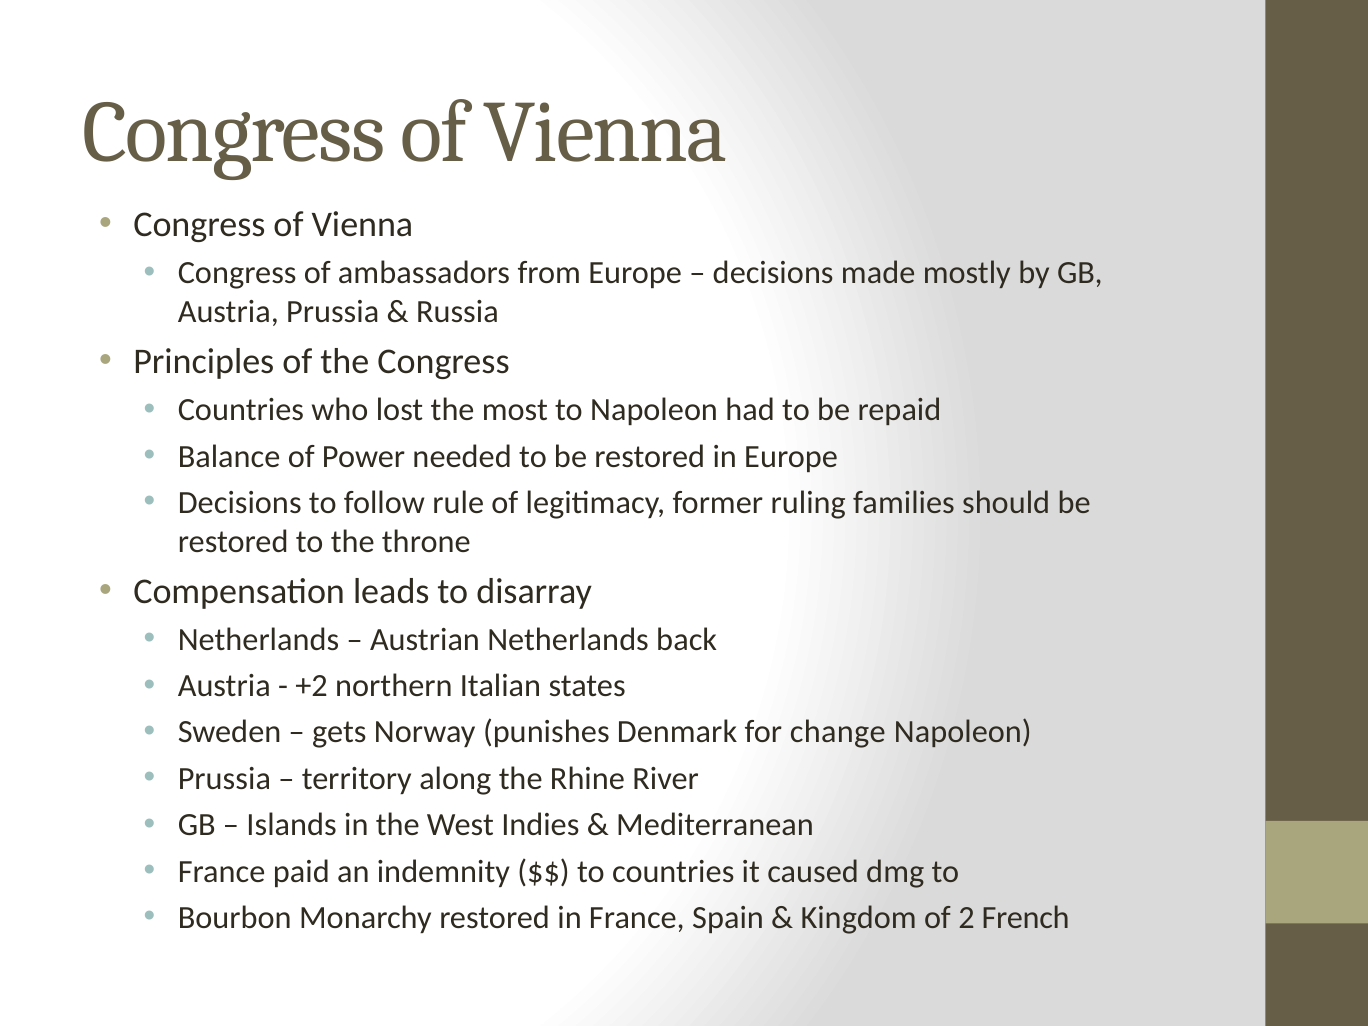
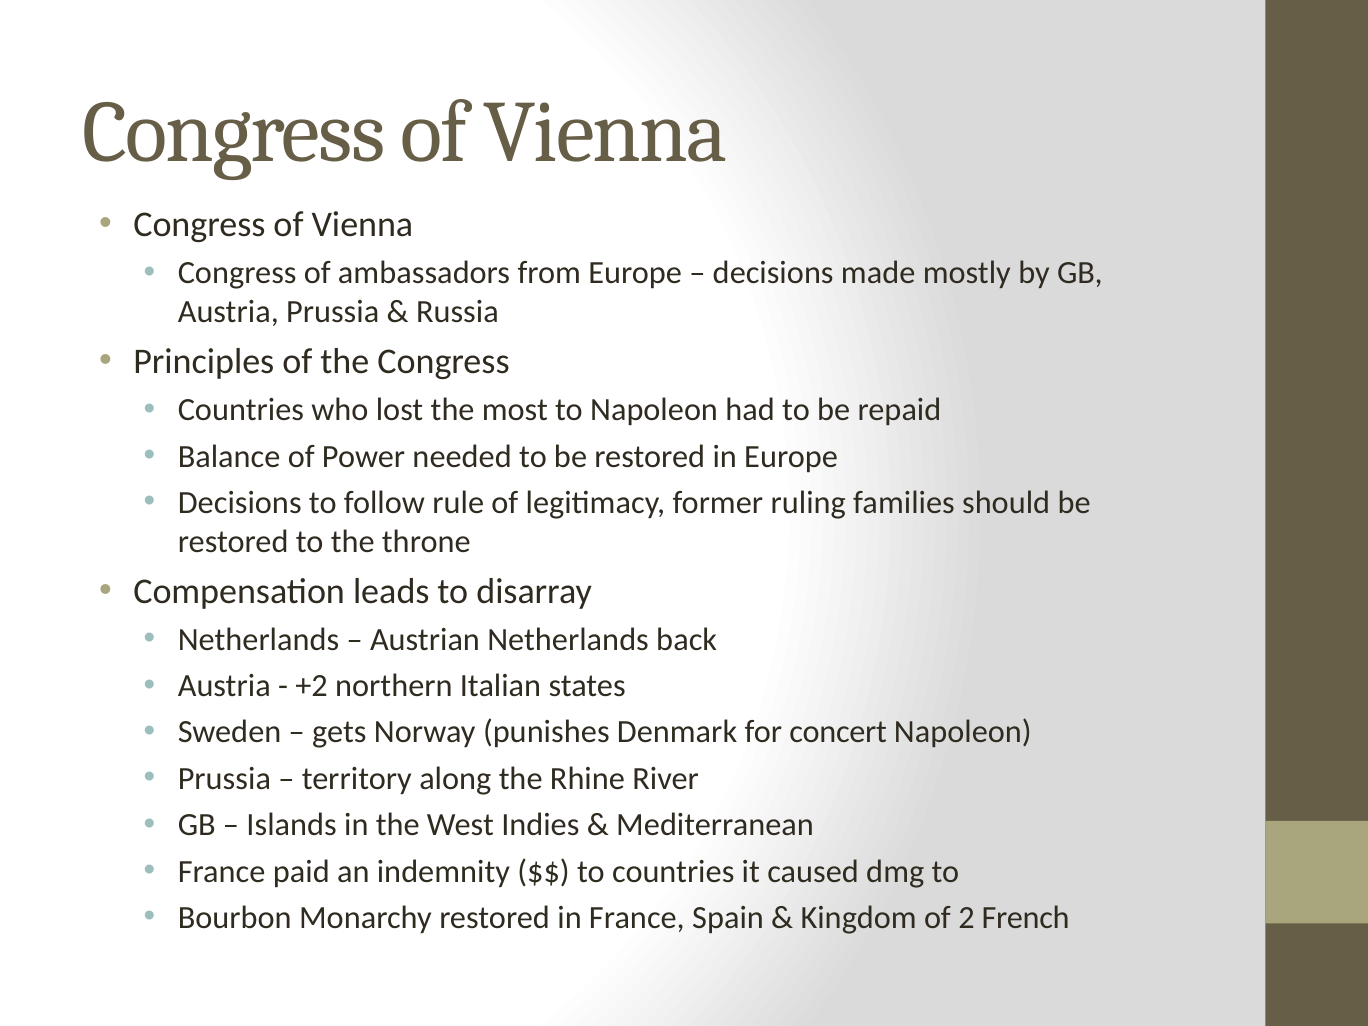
change: change -> concert
